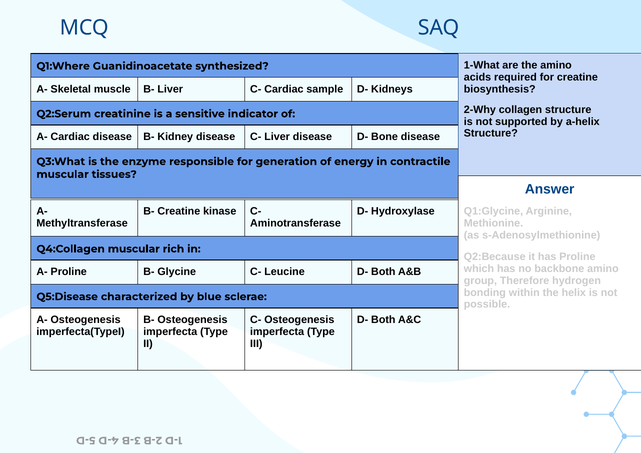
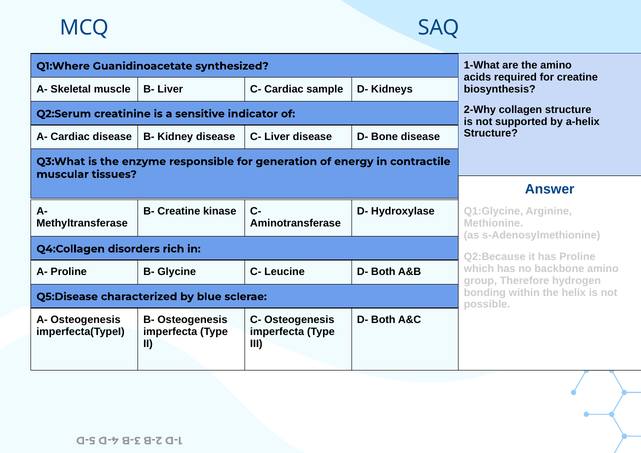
Q4:Collagen muscular: muscular -> disorders
